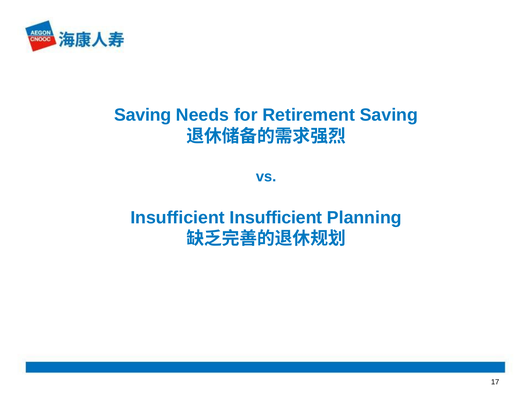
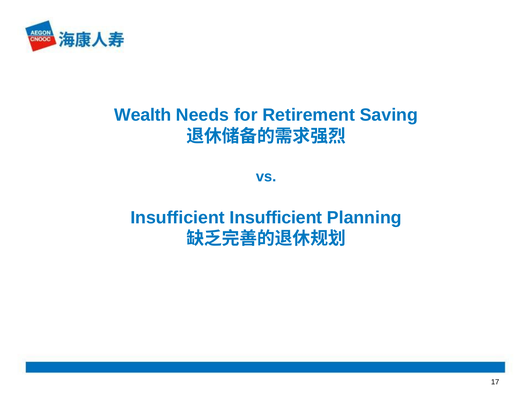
Saving at (143, 115): Saving -> Wealth
